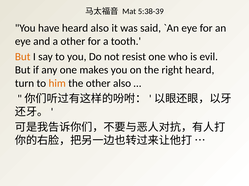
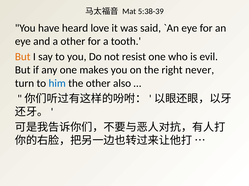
heard also: also -> love
right heard: heard -> never
him colour: orange -> blue
